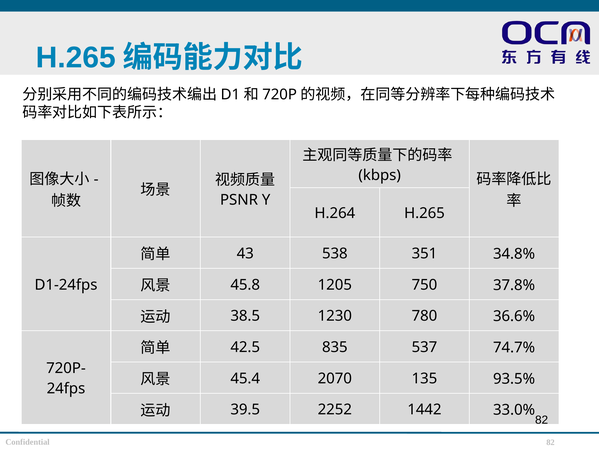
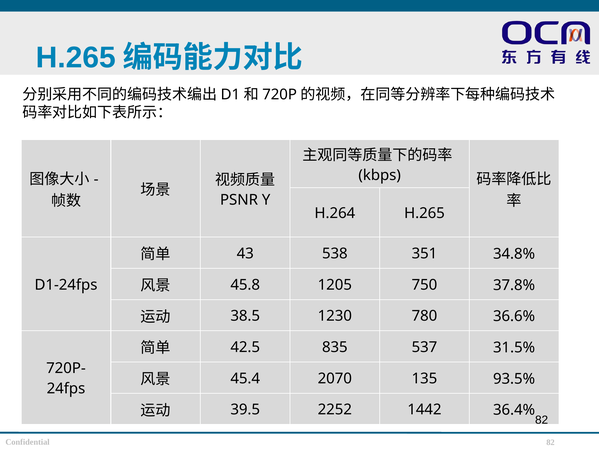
74.7%: 74.7% -> 31.5%
33.0%: 33.0% -> 36.4%
